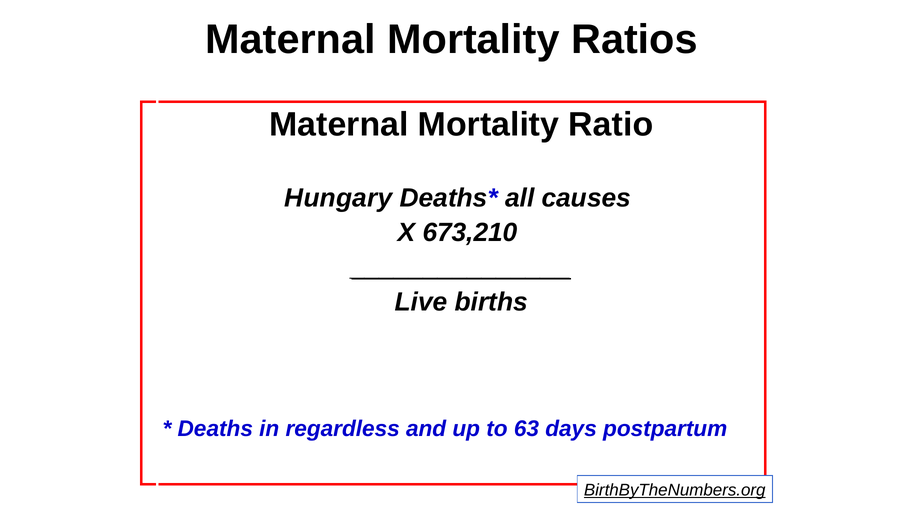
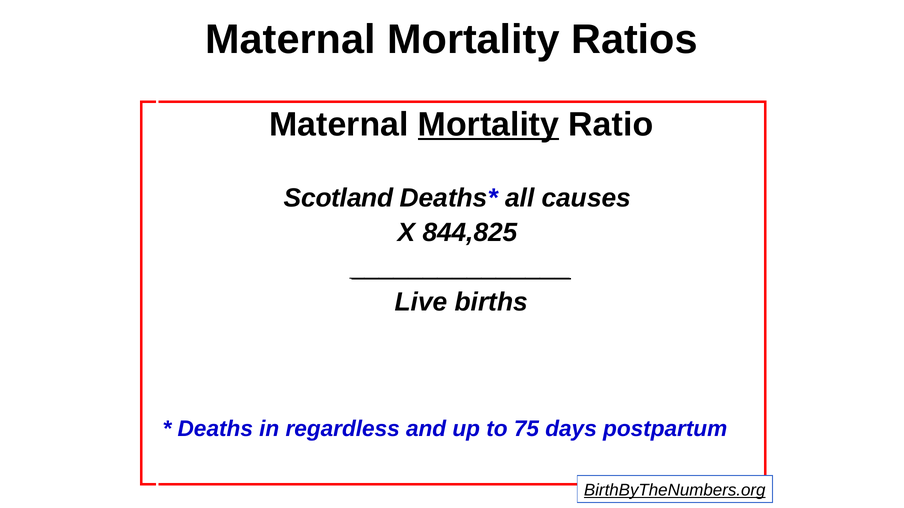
Mortality at (489, 125) underline: none -> present
Hungary: Hungary -> Scotland
673,210: 673,210 -> 844,825
63: 63 -> 75
